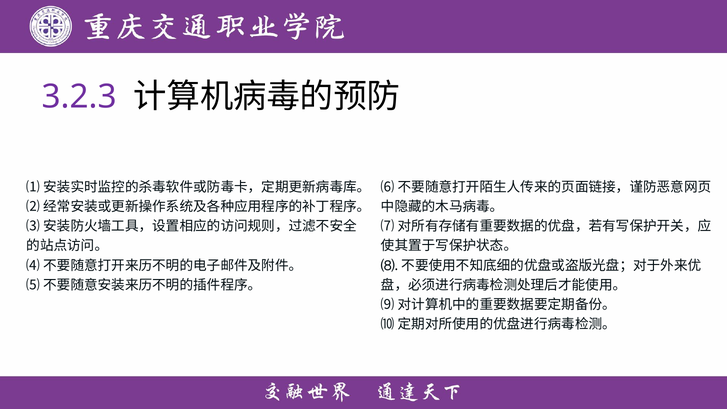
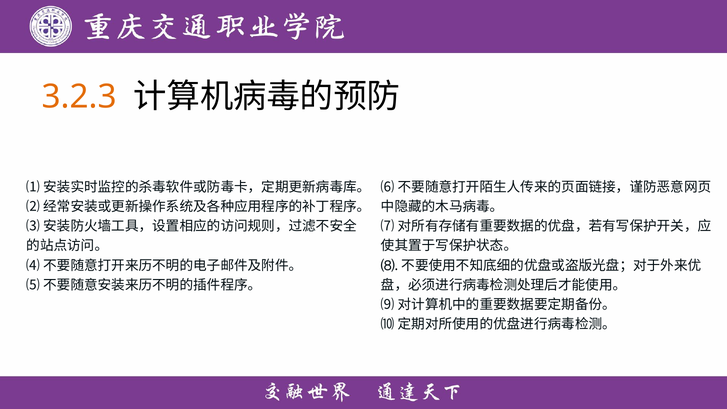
3.2.3 colour: purple -> orange
